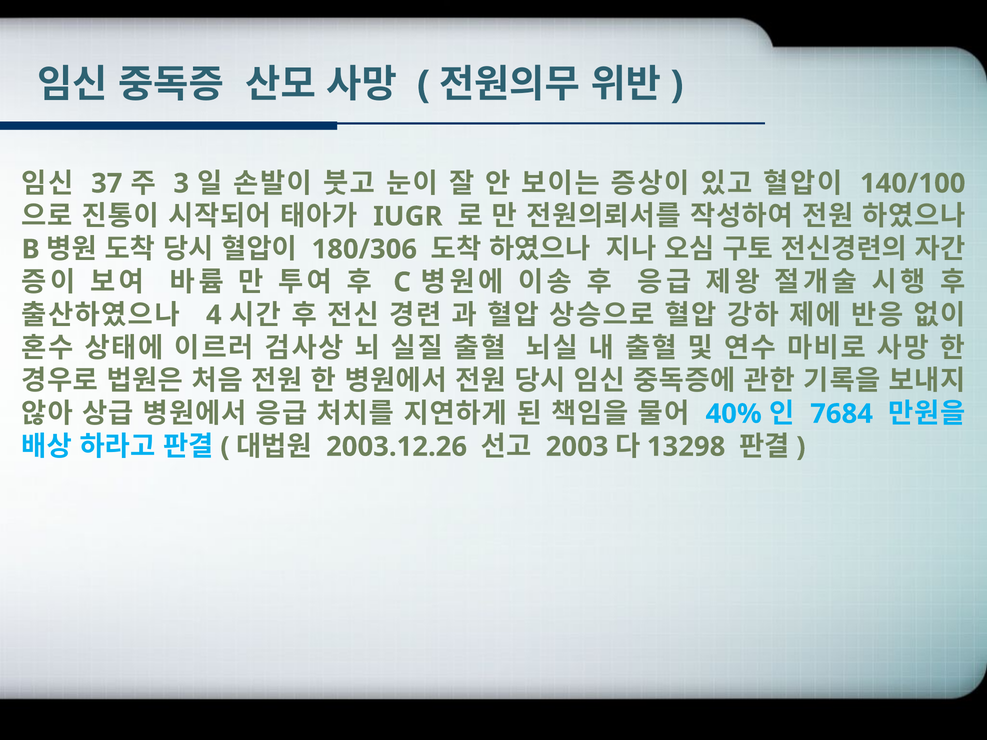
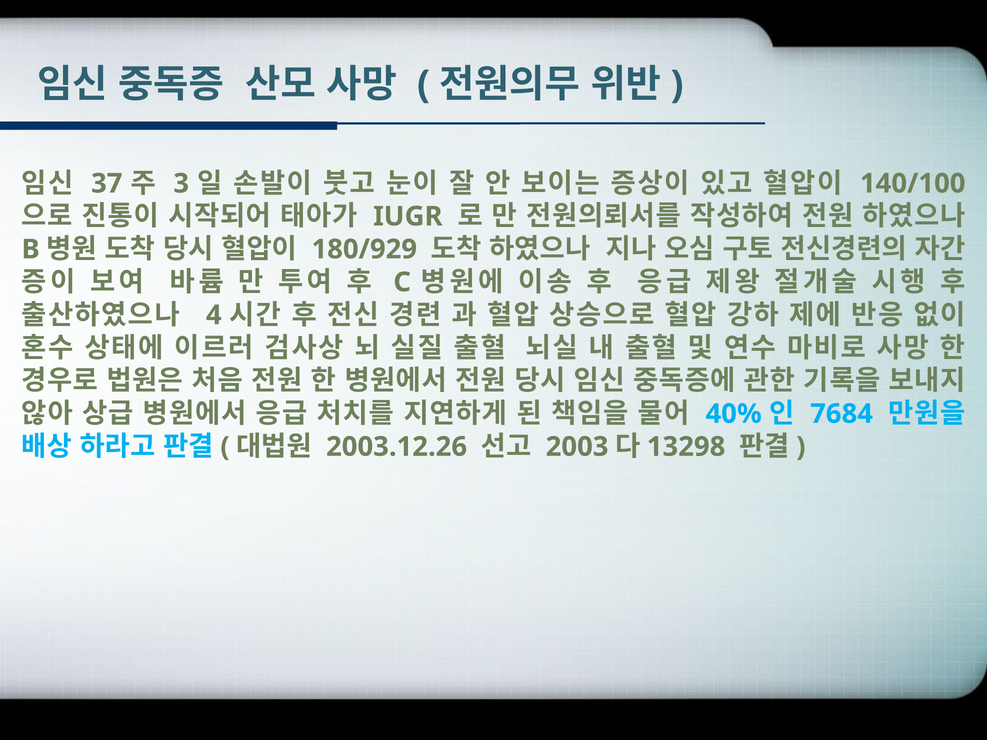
180/306: 180/306 -> 180/929
